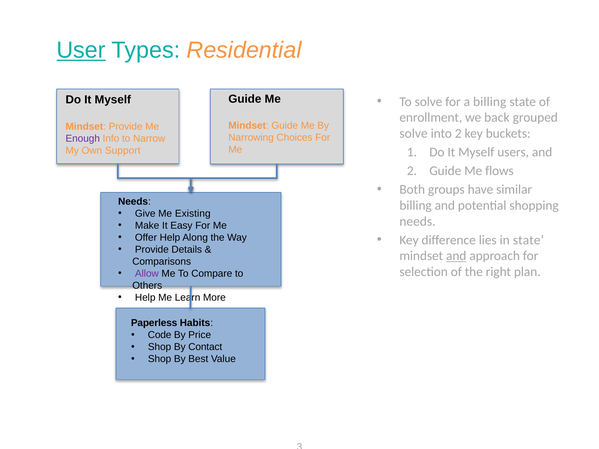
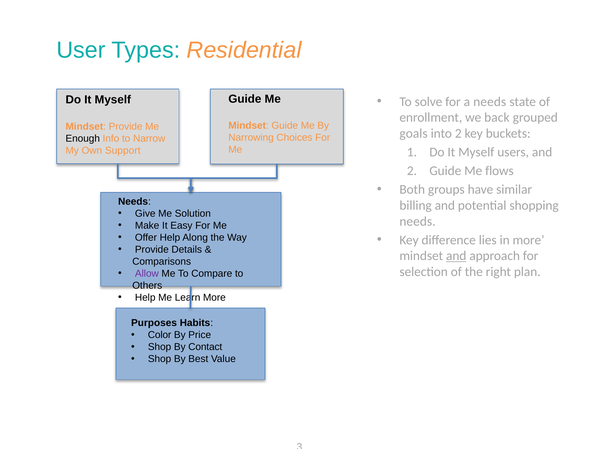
User underline: present -> none
a billing: billing -> needs
solve at (414, 134): solve -> goals
Enough colour: purple -> black
Existing: Existing -> Solution
in state: state -> more
Paperless: Paperless -> Purposes
Code: Code -> Color
